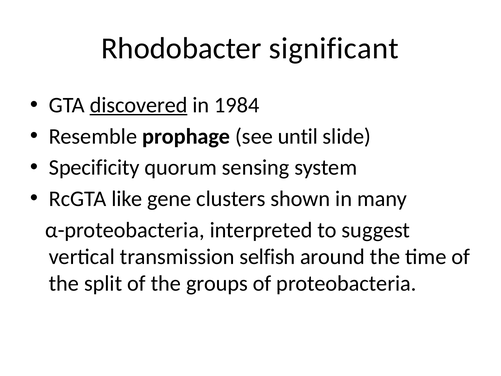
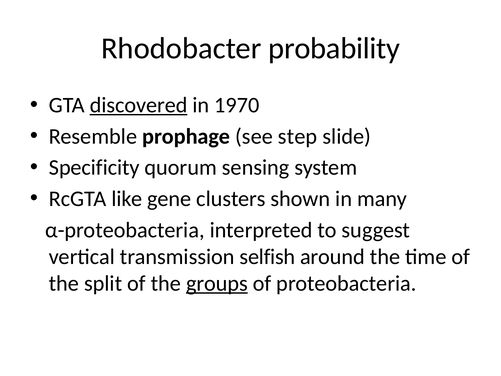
significant: significant -> probability
1984: 1984 -> 1970
until: until -> step
groups underline: none -> present
